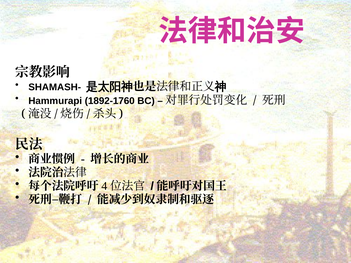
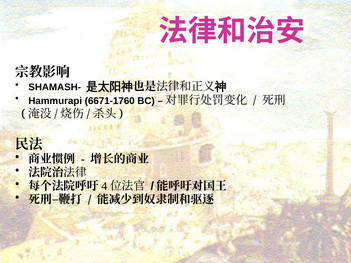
1892-1760: 1892-1760 -> 6671-1760
